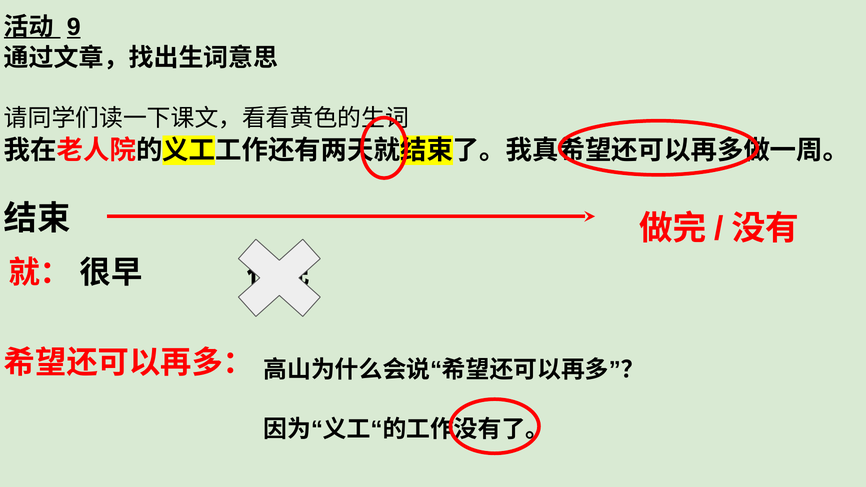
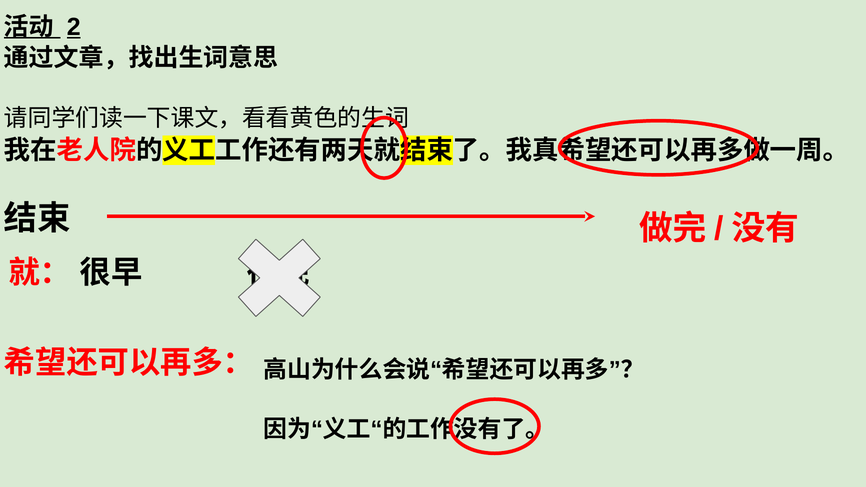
9: 9 -> 2
